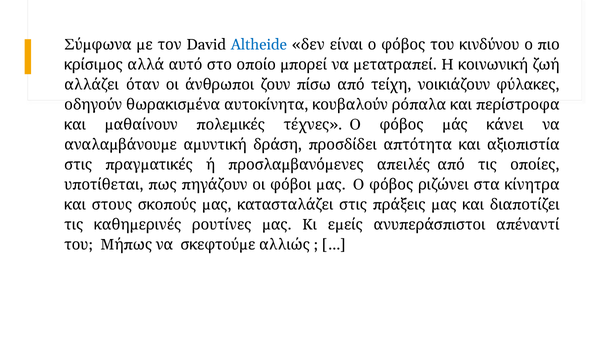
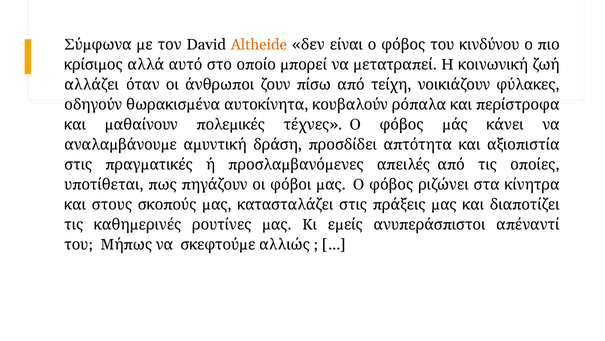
Altheide colour: blue -> orange
